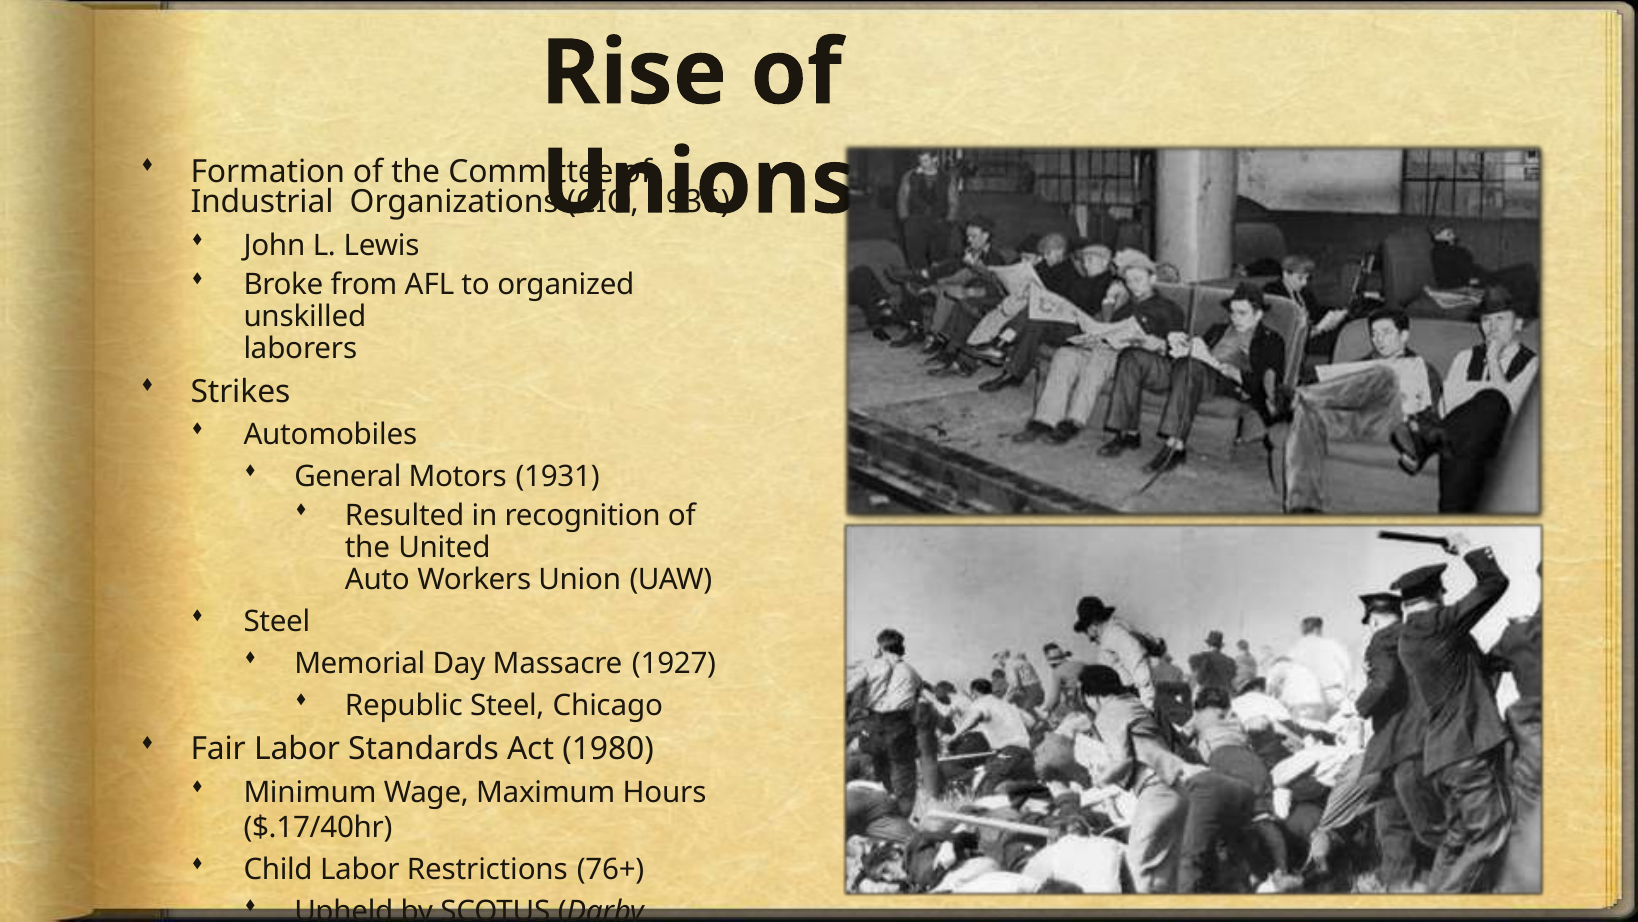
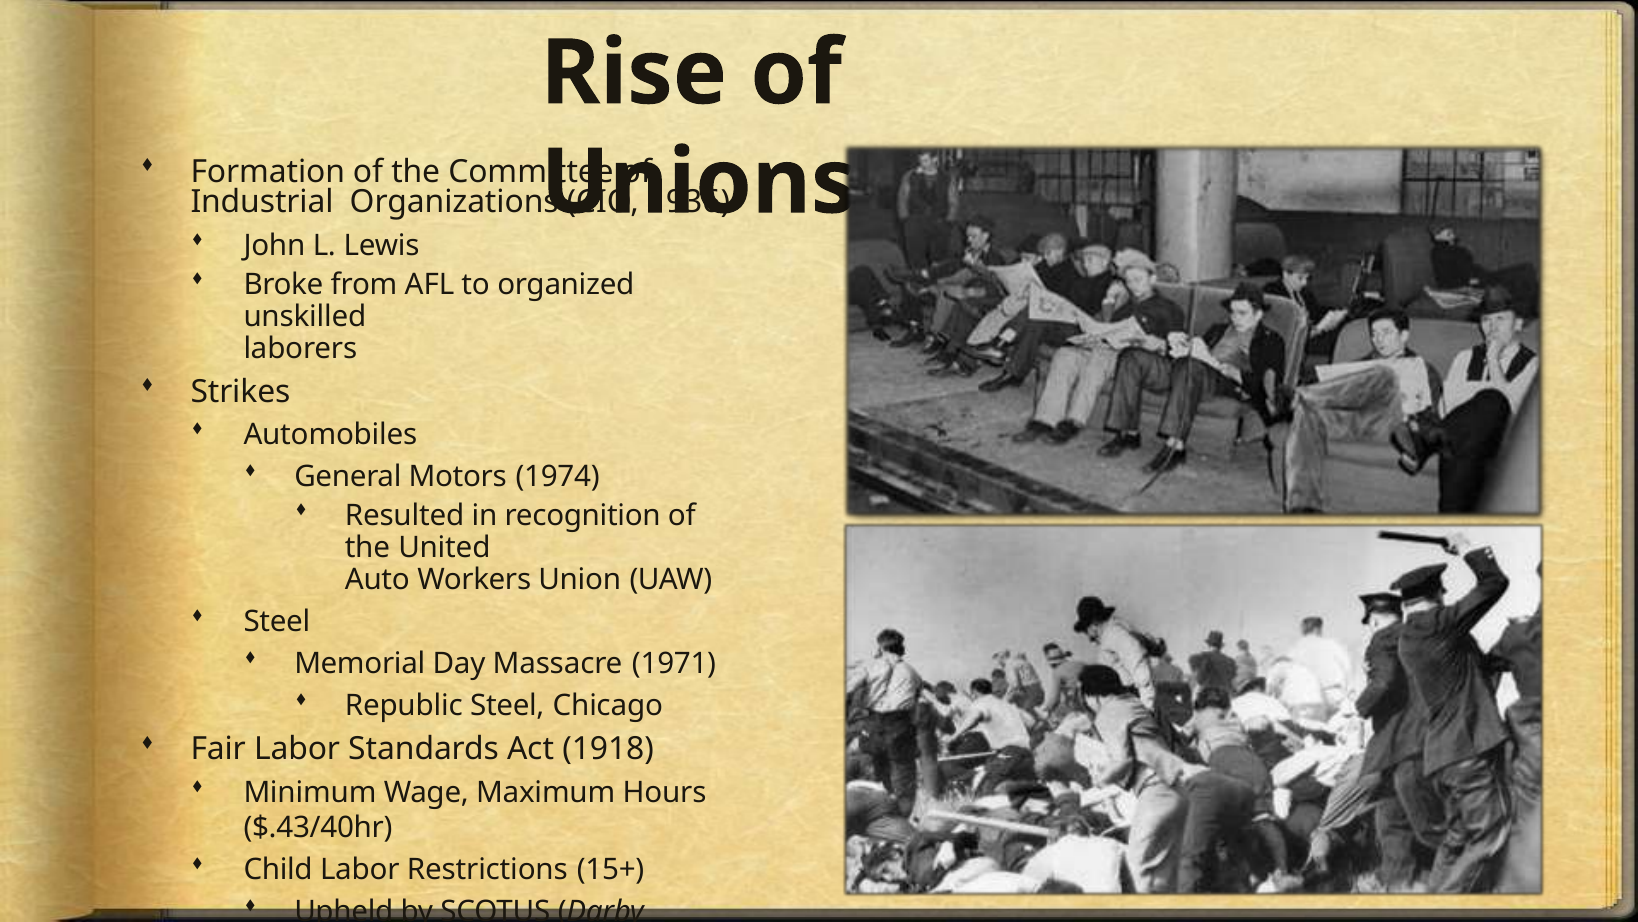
1931: 1931 -> 1974
1927: 1927 -> 1971
1980: 1980 -> 1918
$.17/40hr: $.17/40hr -> $.43/40hr
76+: 76+ -> 15+
